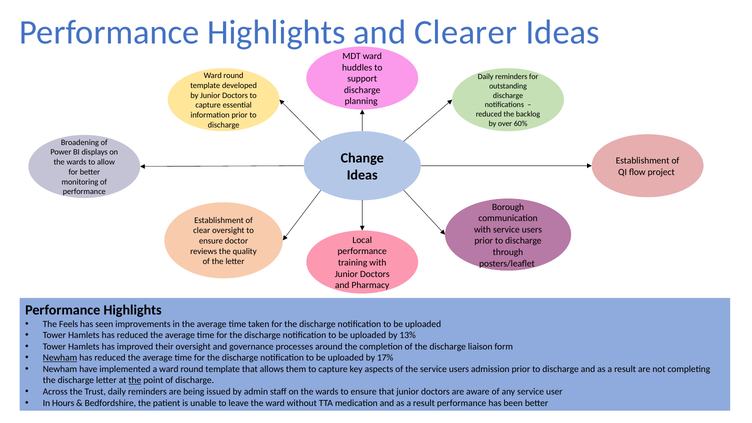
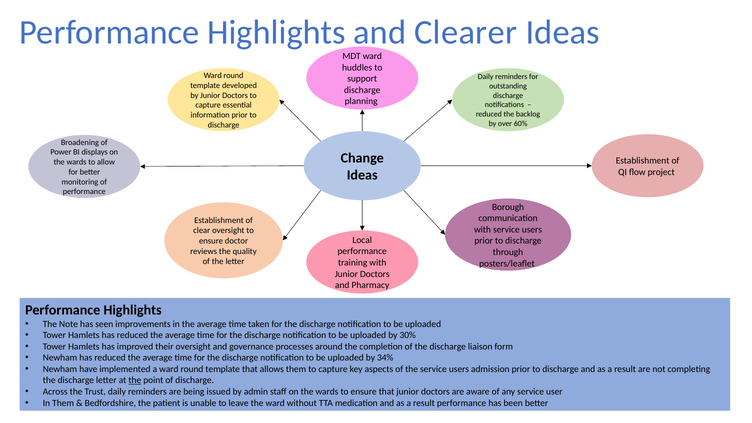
Feels: Feels -> Note
13%: 13% -> 30%
Newham at (60, 358) underline: present -> none
17%: 17% -> 34%
In Hours: Hours -> Them
